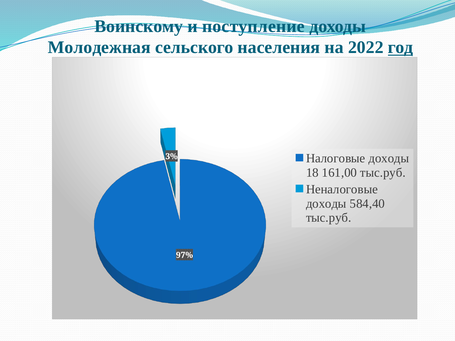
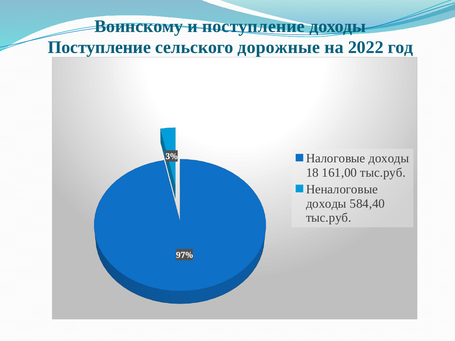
Молодежная at (99, 48): Молодежная -> Поступление
населения: населения -> дорожные
год underline: present -> none
